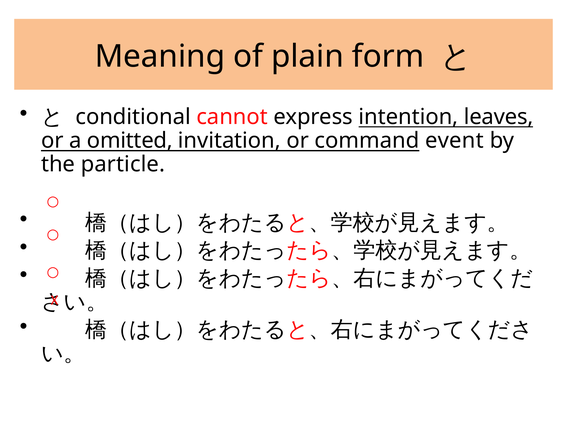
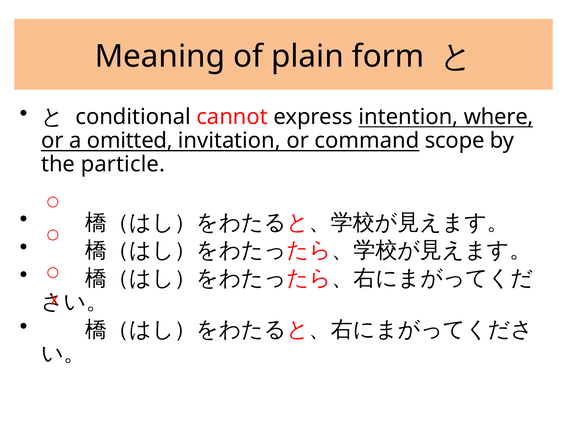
leaves: leaves -> where
event: event -> scope
